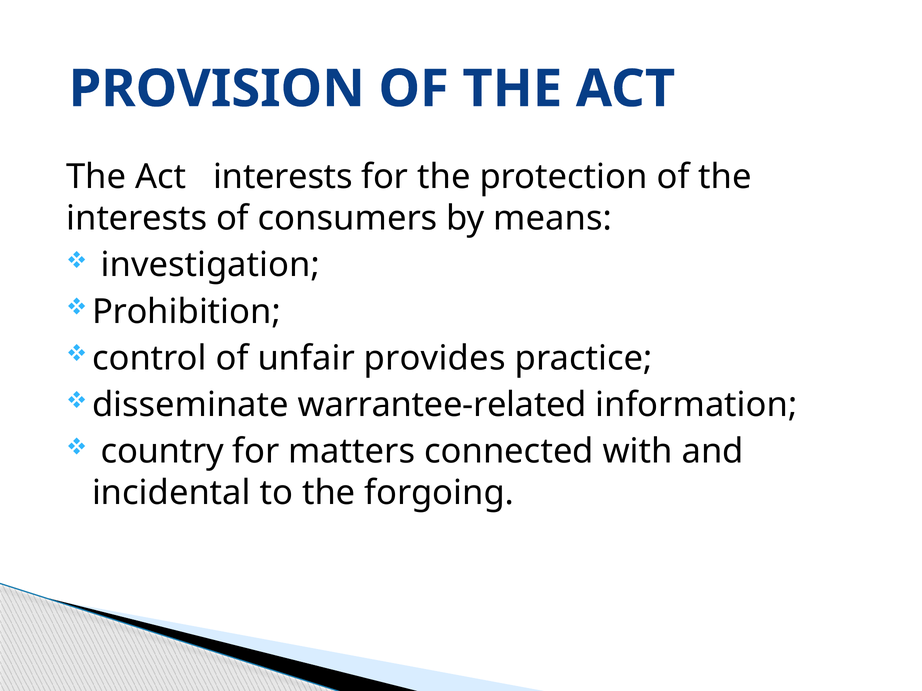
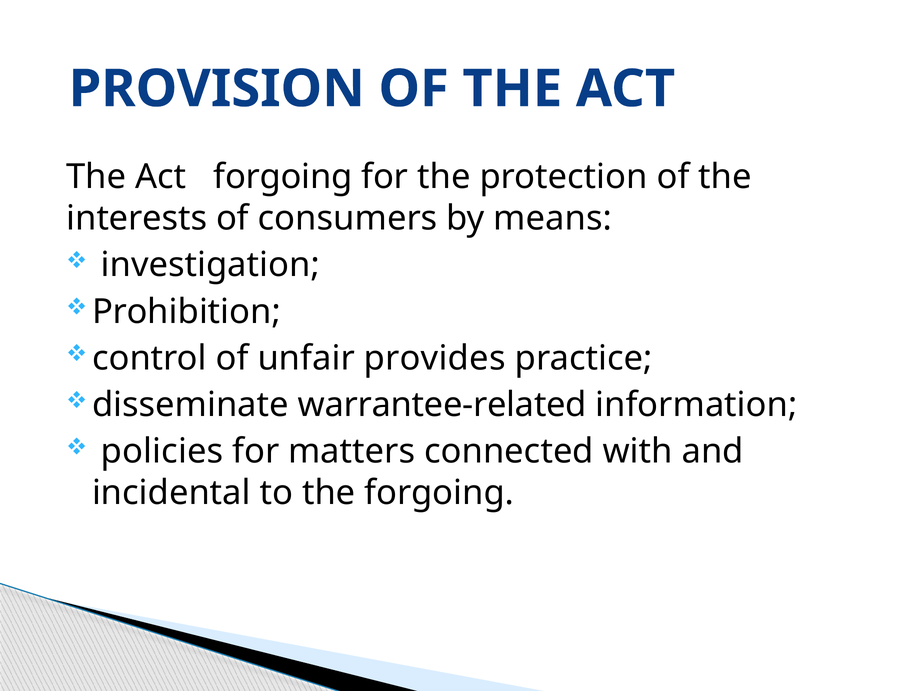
Act interests: interests -> forgoing
country: country -> policies
